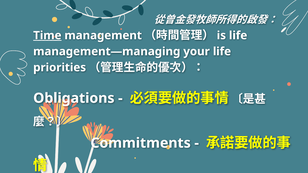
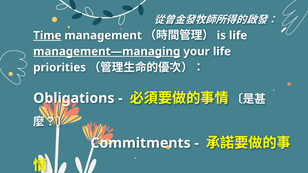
management—managing underline: none -> present
